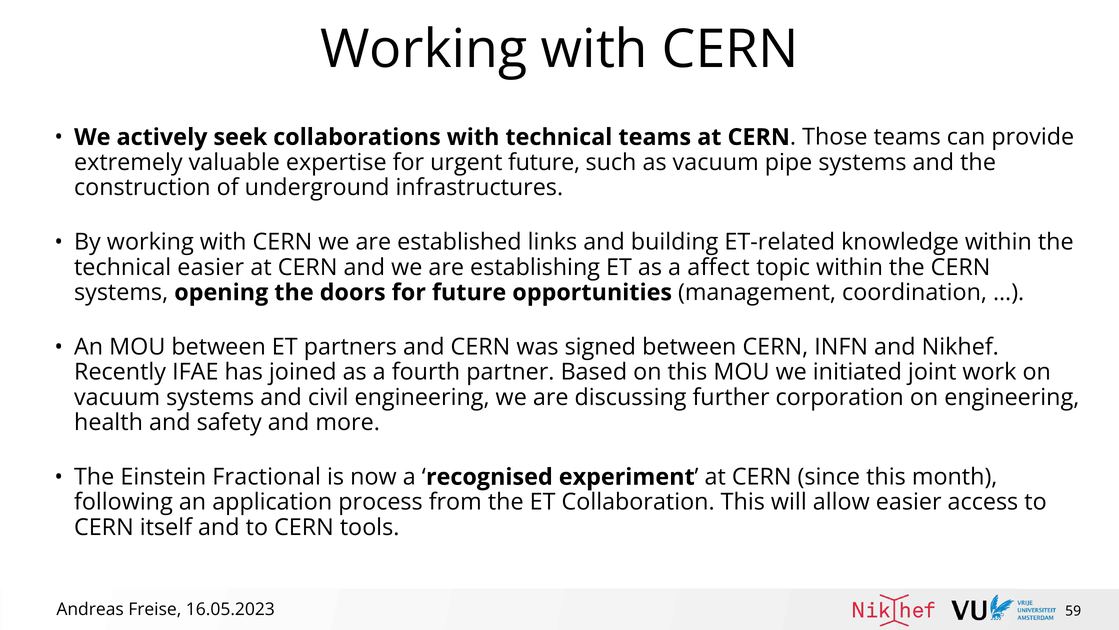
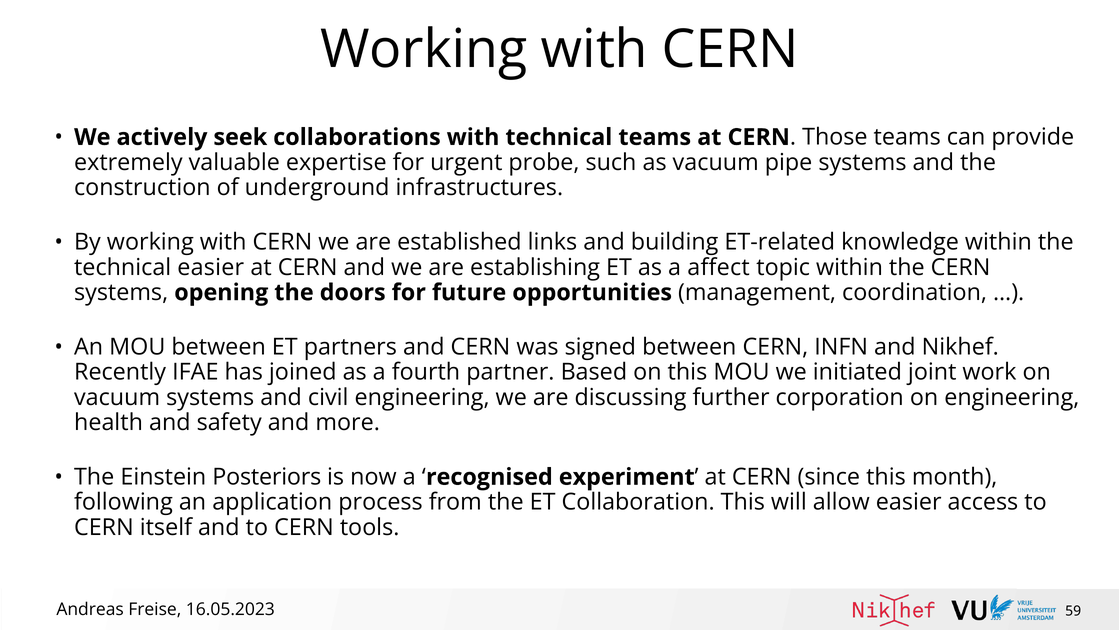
urgent future: future -> probe
Fractional: Fractional -> Posteriors
